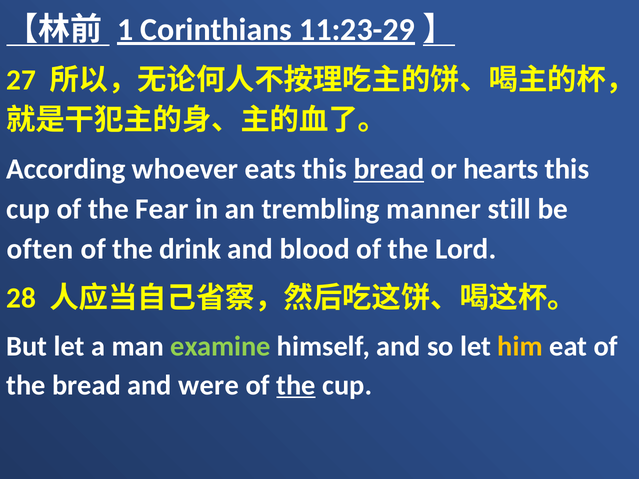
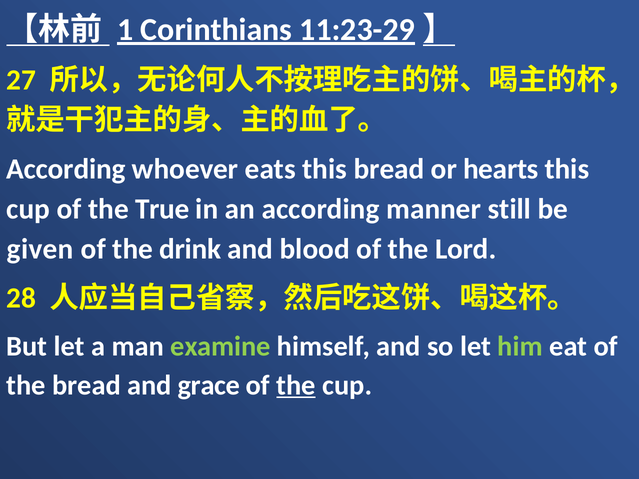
bread at (389, 169) underline: present -> none
Fear: Fear -> True
an trembling: trembling -> according
often: often -> given
him colour: yellow -> light green
were: were -> grace
